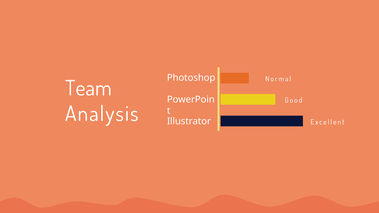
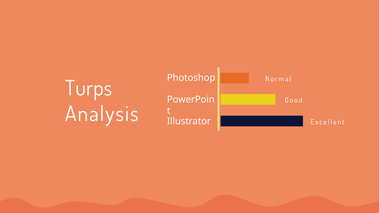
Team: Team -> Turps
